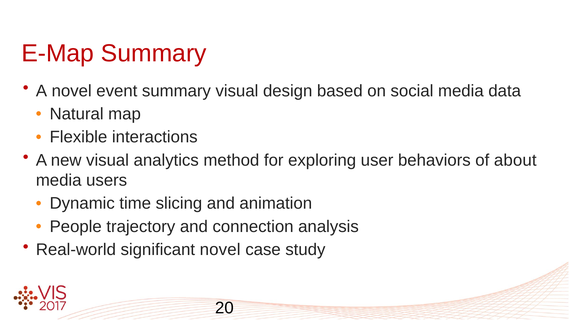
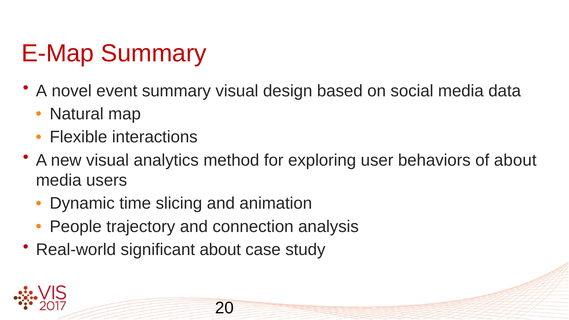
significant novel: novel -> about
